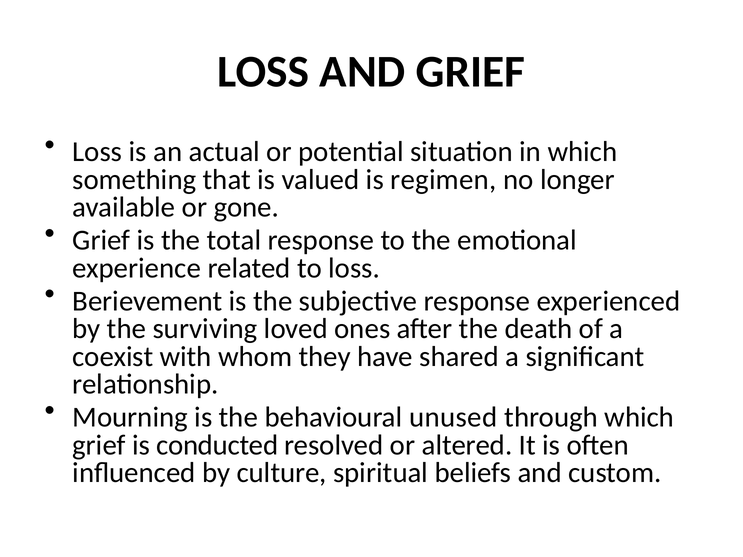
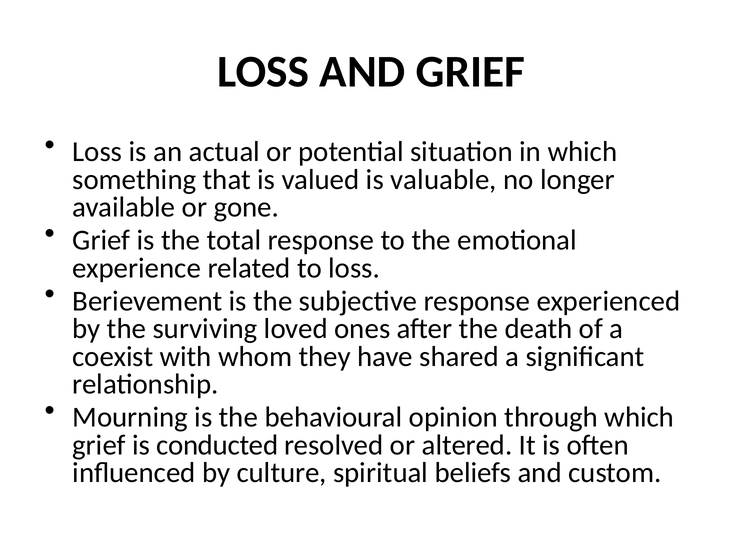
regimen: regimen -> valuable
unused: unused -> opinion
